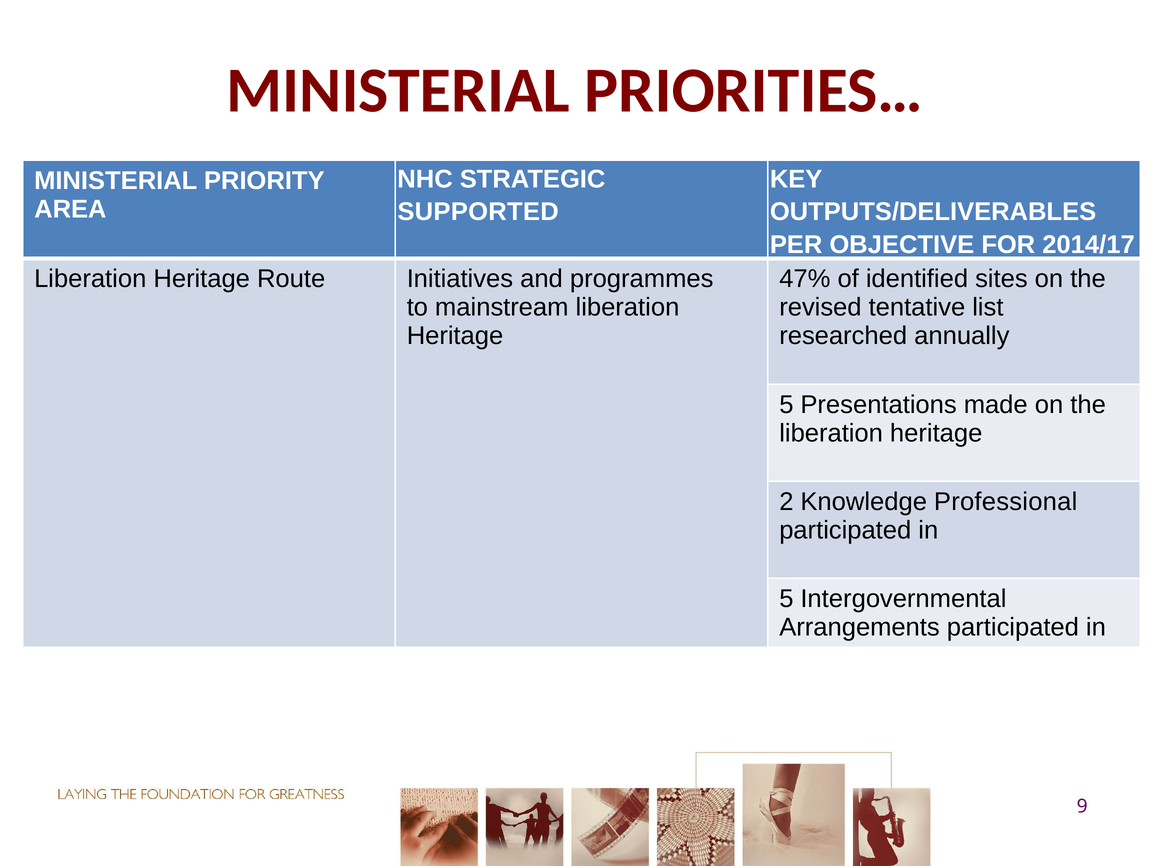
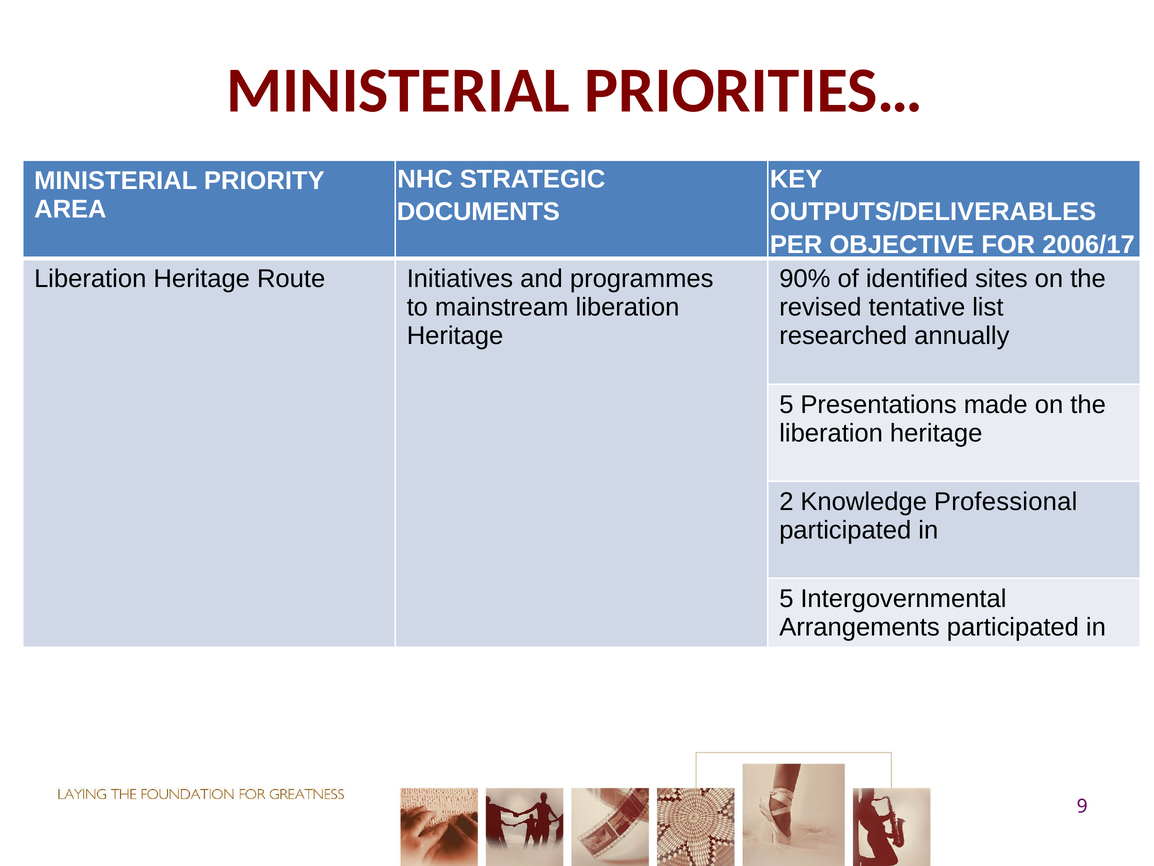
SUPPORTED: SUPPORTED -> DOCUMENTS
2014/17: 2014/17 -> 2006/17
47%: 47% -> 90%
